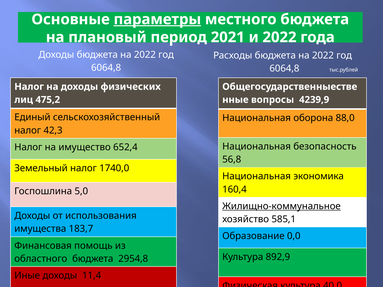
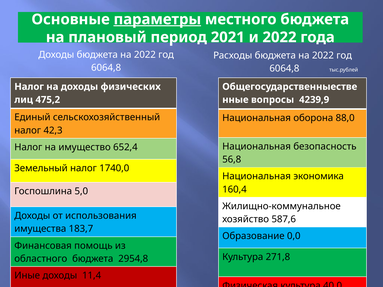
Жилищно-коммунальное underline: present -> none
585,1: 585,1 -> 587,6
892,9: 892,9 -> 271,8
